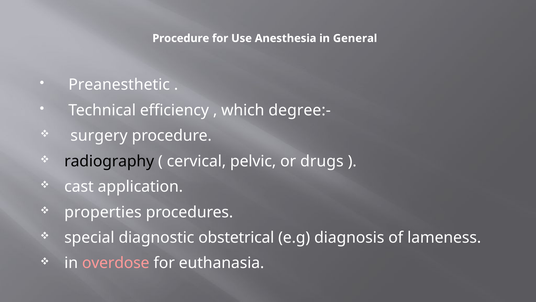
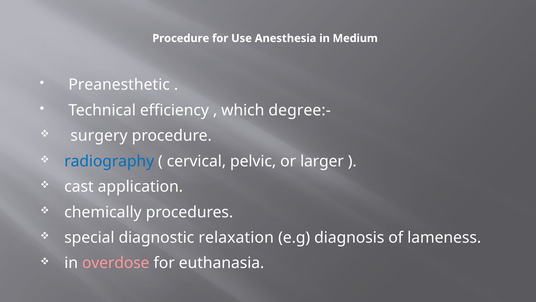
General: General -> Medium
radiography colour: black -> blue
drugs: drugs -> larger
properties: properties -> chemically
obstetrical: obstetrical -> relaxation
